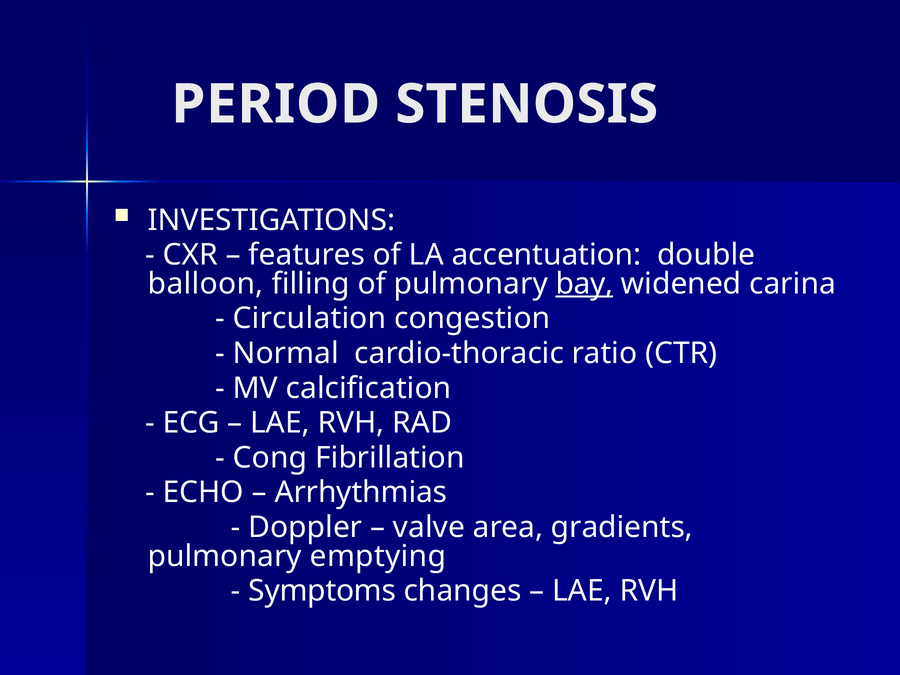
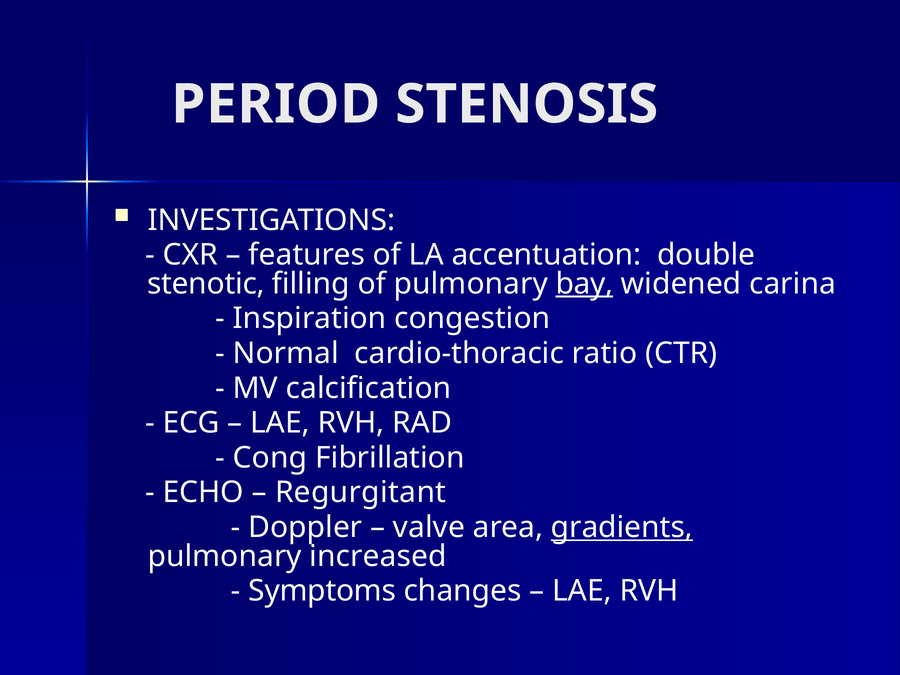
balloon: balloon -> stenotic
Circulation: Circulation -> Inspiration
Arrhythmias: Arrhythmias -> Regurgitant
gradients underline: none -> present
emptying: emptying -> increased
